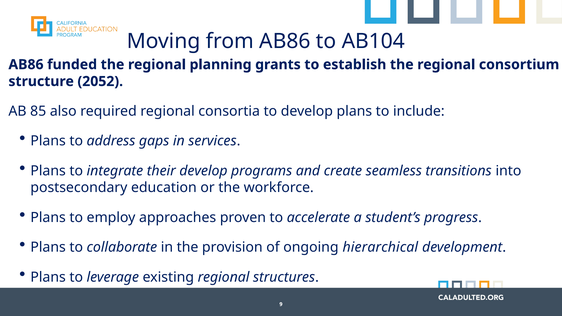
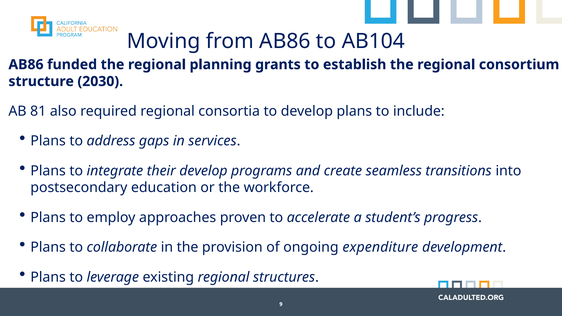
2052: 2052 -> 2030
85: 85 -> 81
hierarchical: hierarchical -> expenditure
